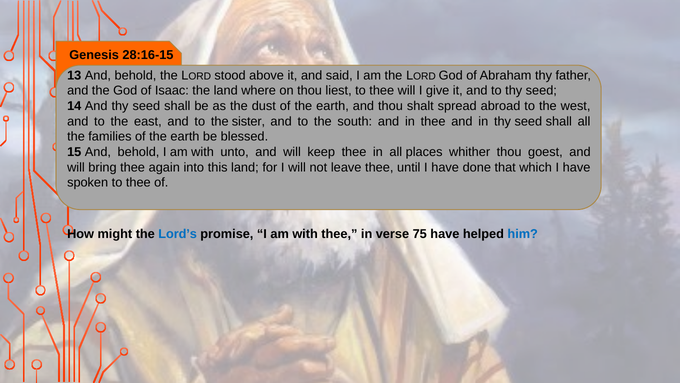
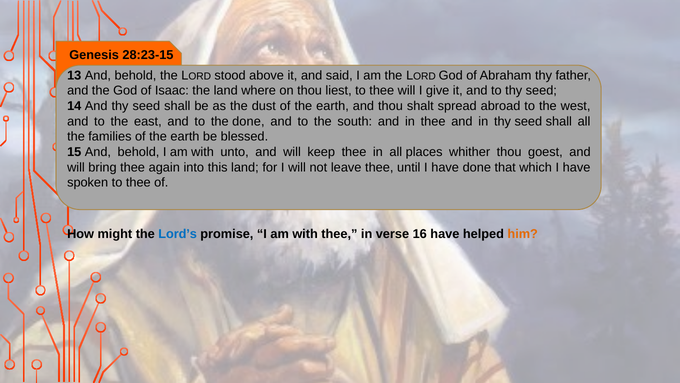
28:16-15: 28:16-15 -> 28:23-15
the sister: sister -> done
75: 75 -> 16
him colour: blue -> orange
